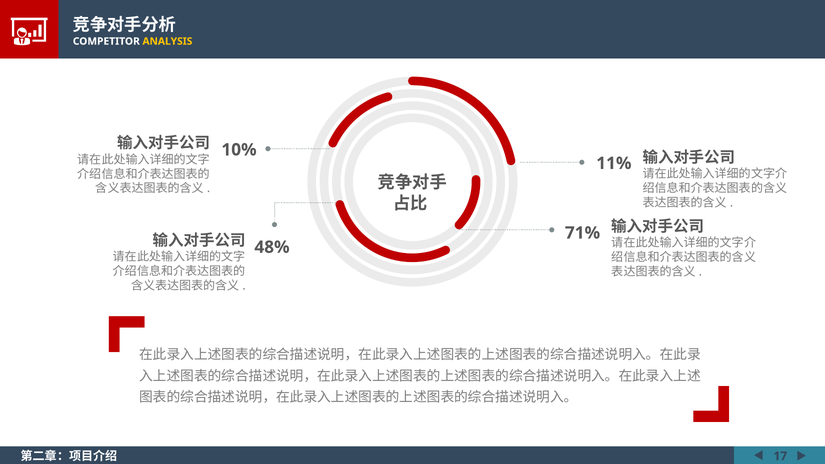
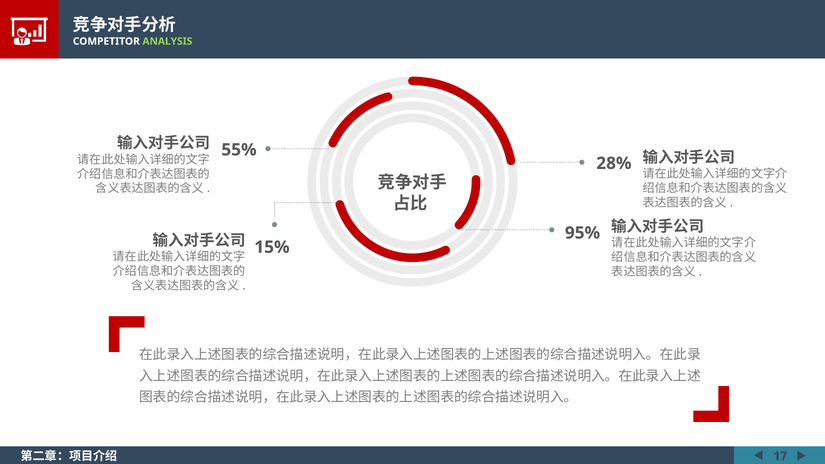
ANALYSIS colour: yellow -> light green
10%: 10% -> 55%
11%: 11% -> 28%
71%: 71% -> 95%
48%: 48% -> 15%
